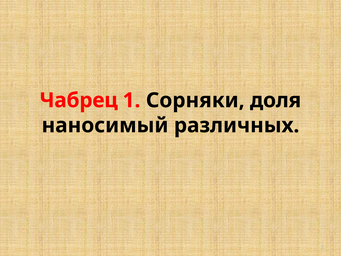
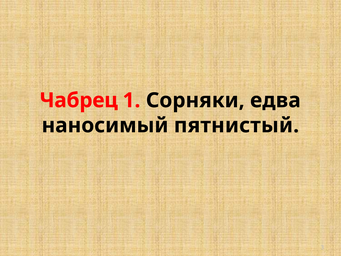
доля: доля -> едва
различных: различных -> пятнистый
